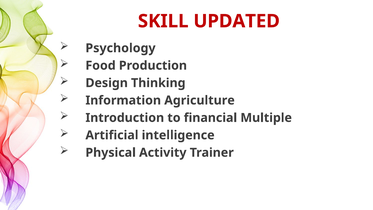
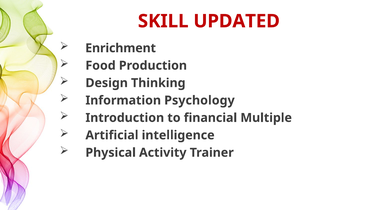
Psychology: Psychology -> Enrichment
Agriculture: Agriculture -> Psychology
